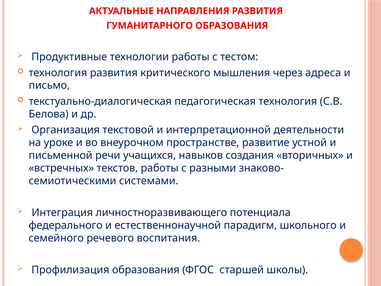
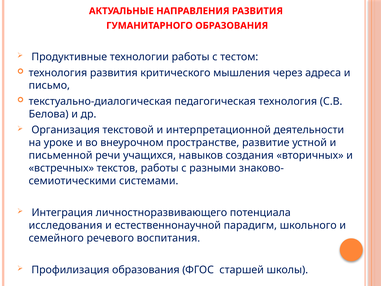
федерального: федерального -> исследования
